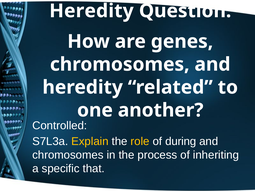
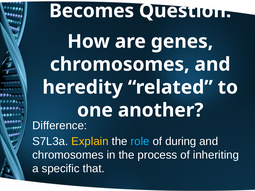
Heredity at (91, 11): Heredity -> Becomes
Controlled: Controlled -> Difference
role colour: yellow -> light blue
